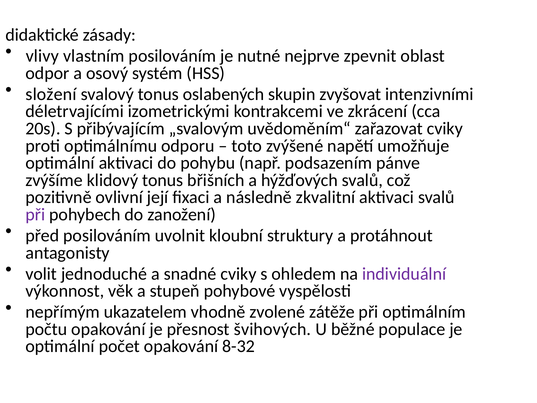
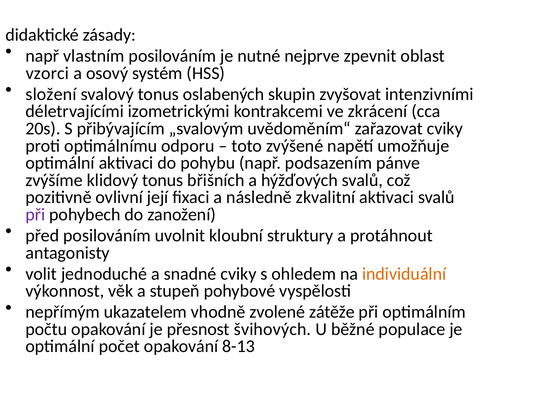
vlivy at (42, 56): vlivy -> např
odpor: odpor -> vzorci
individuální colour: purple -> orange
8-32: 8-32 -> 8-13
